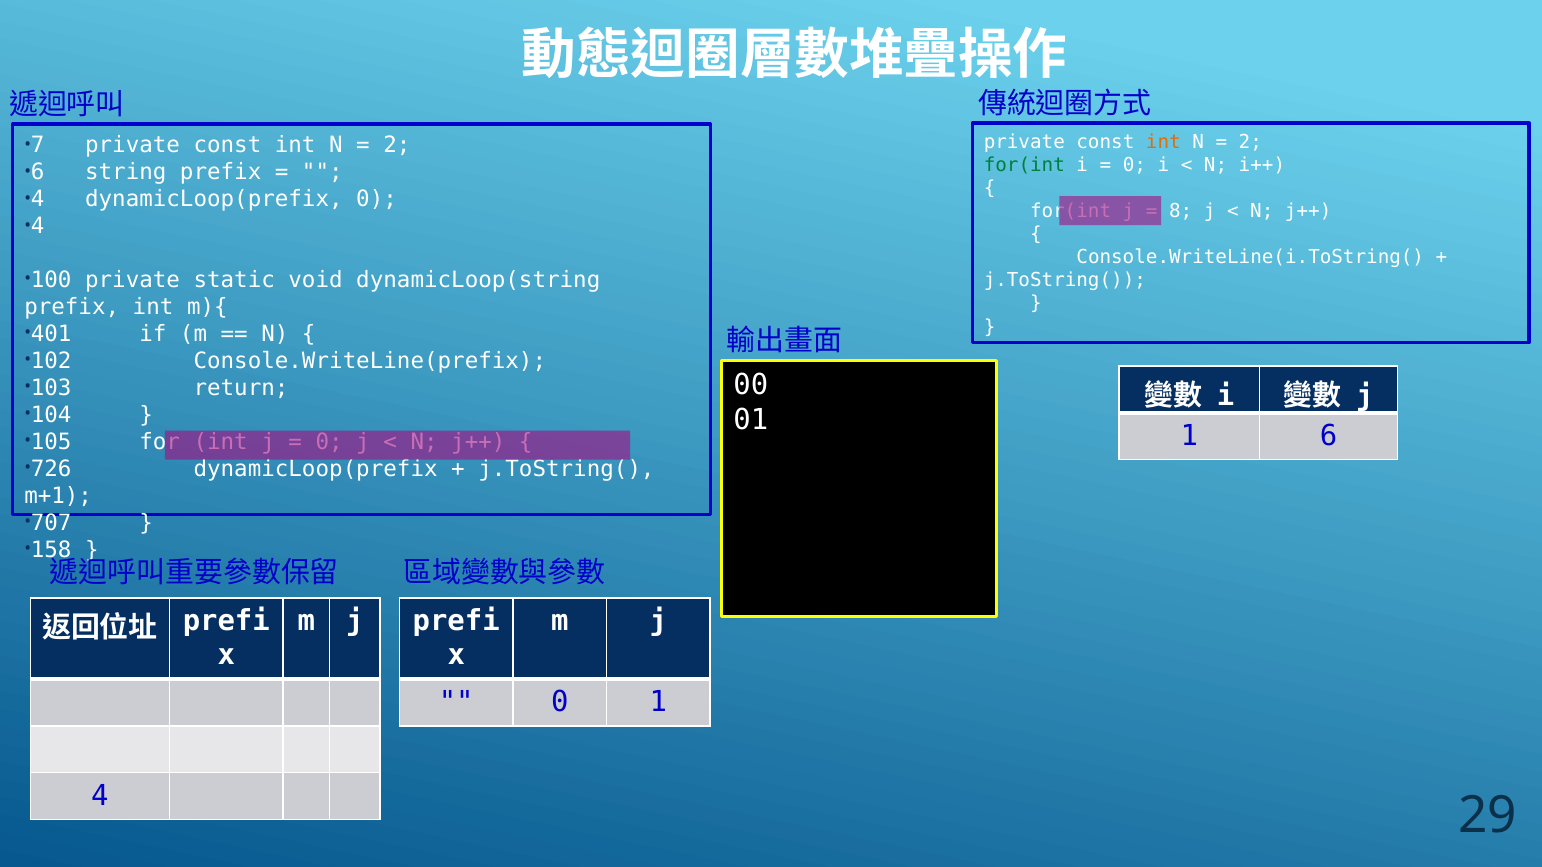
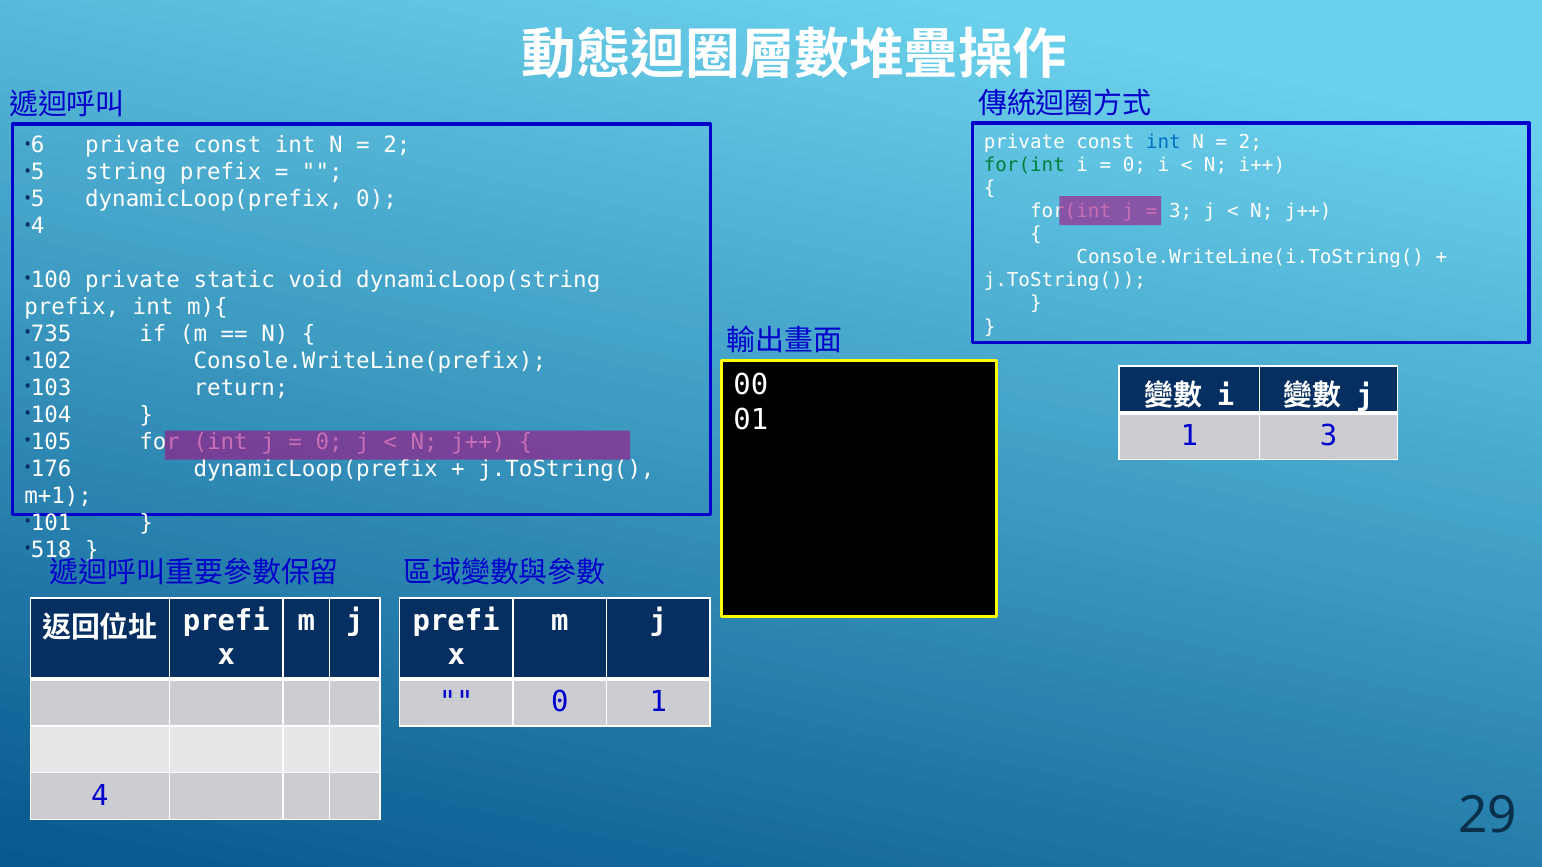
int at (1163, 142) colour: orange -> blue
7: 7 -> 6
6 at (38, 172): 6 -> 5
4 at (38, 199): 4 -> 5
8 at (1181, 211): 8 -> 3
401: 401 -> 735
1 6: 6 -> 3
726: 726 -> 176
707: 707 -> 101
158: 158 -> 518
